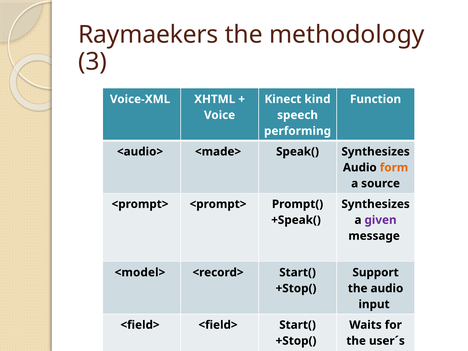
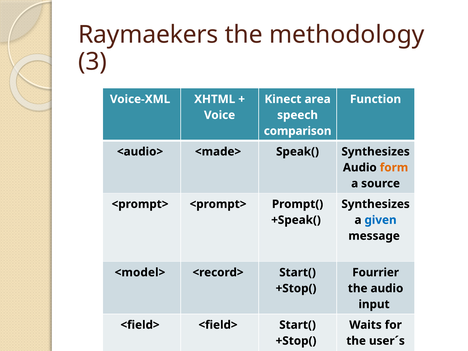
kind: kind -> area
performing: performing -> comparison
given colour: purple -> blue
Support: Support -> Fourrier
